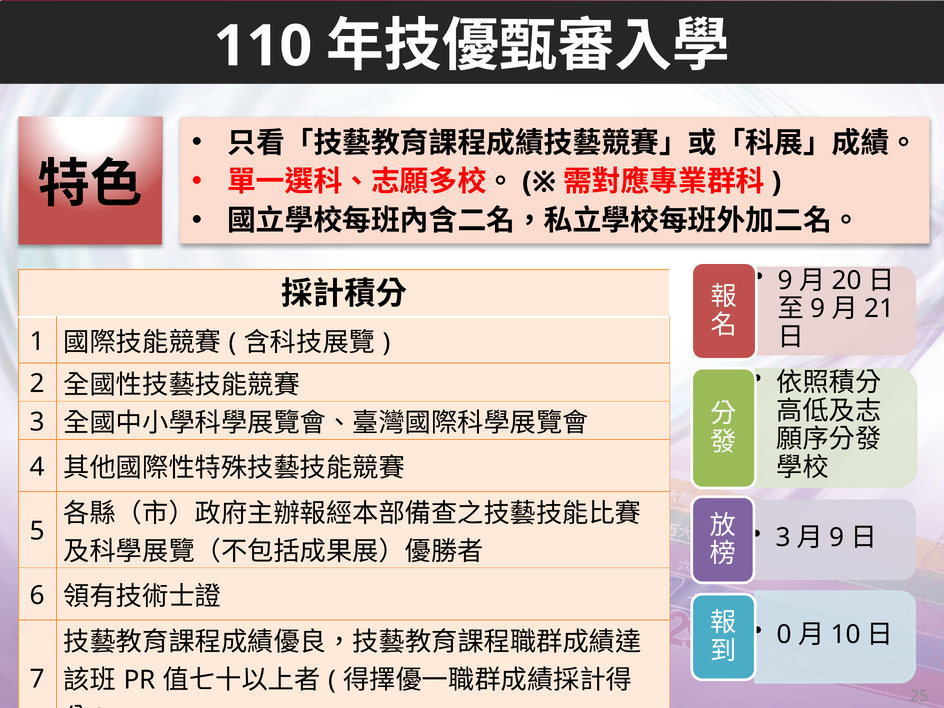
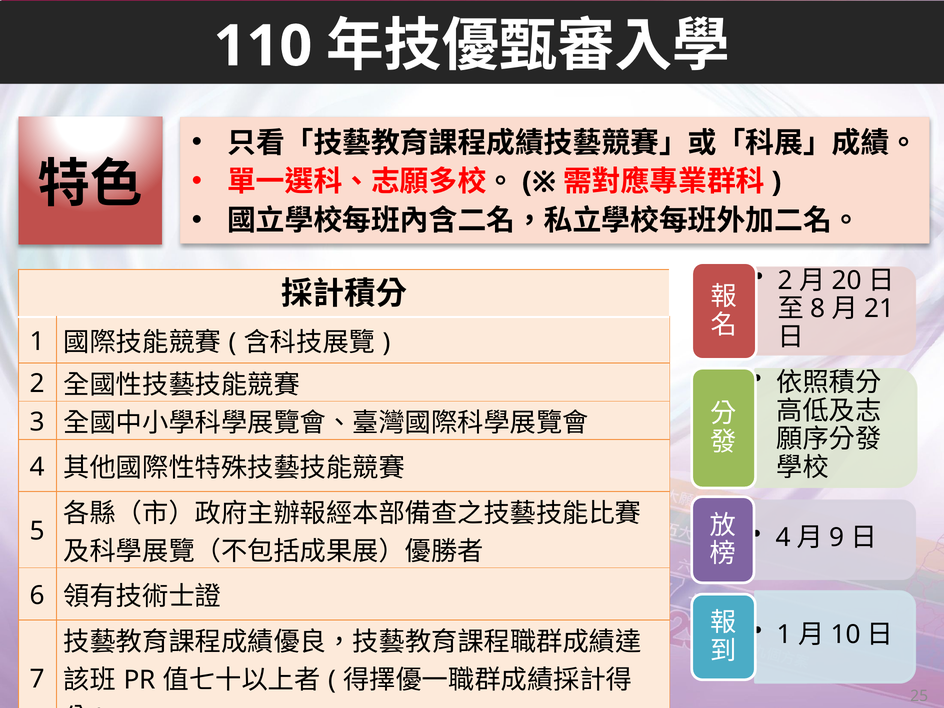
9 at (785, 280): 9 -> 2
9 at (818, 309): 9 -> 8
3 at (783, 538): 3 -> 4
0 at (784, 635): 0 -> 1
